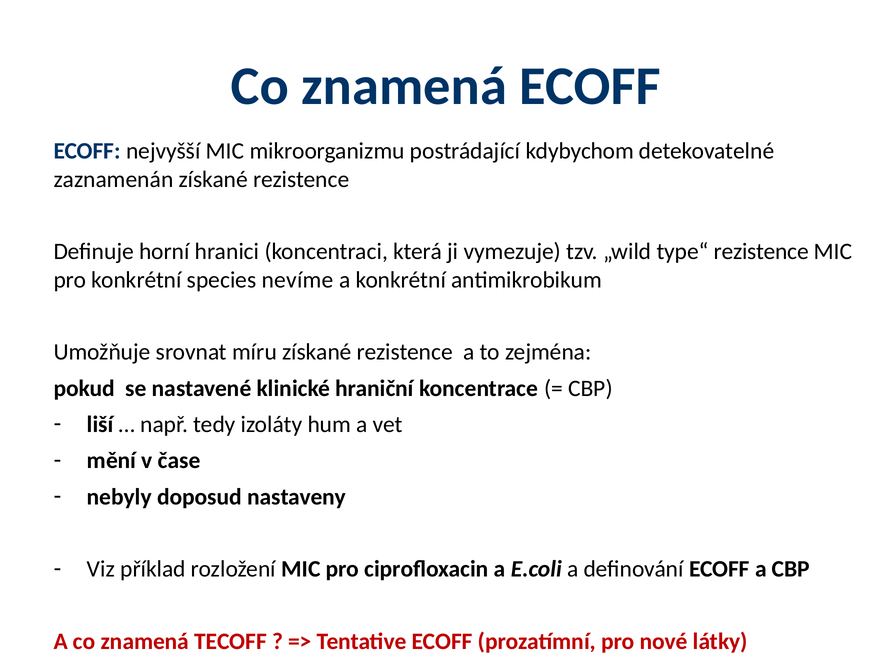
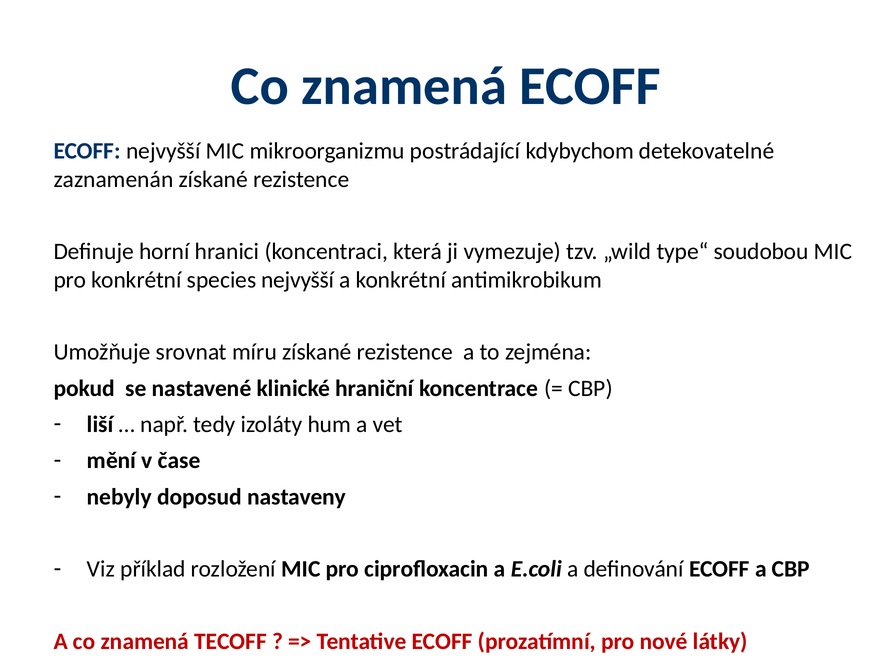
type“ rezistence: rezistence -> soudobou
species nevíme: nevíme -> nejvyšší
